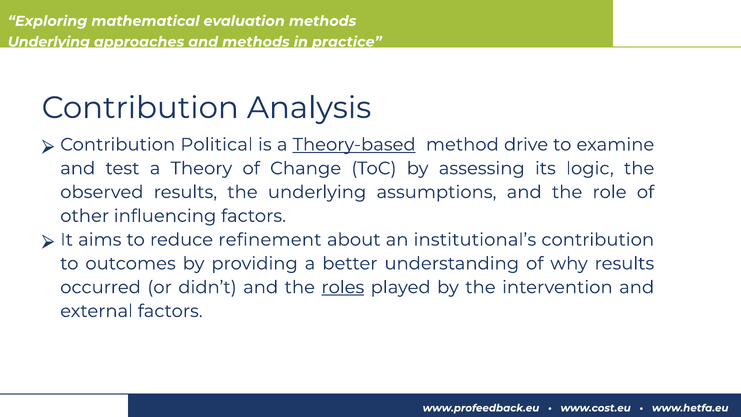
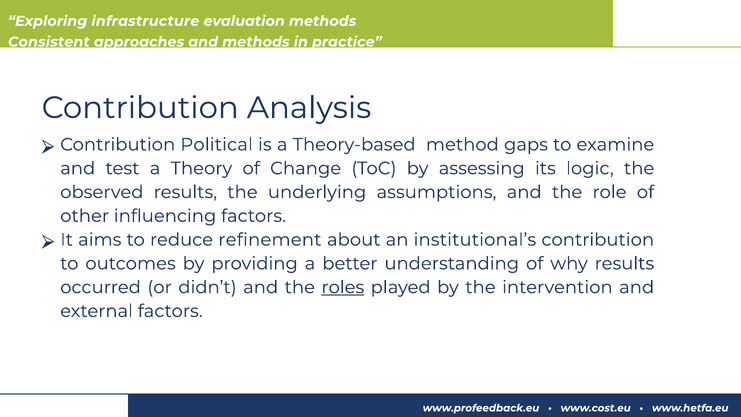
mathematical: mathematical -> infrastructure
Underlying at (49, 42): Underlying -> Consistent
Theory-based underline: present -> none
drive: drive -> gaps
